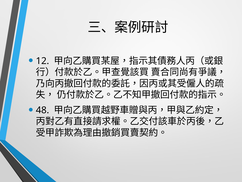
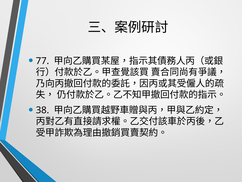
12: 12 -> 77
48: 48 -> 38
